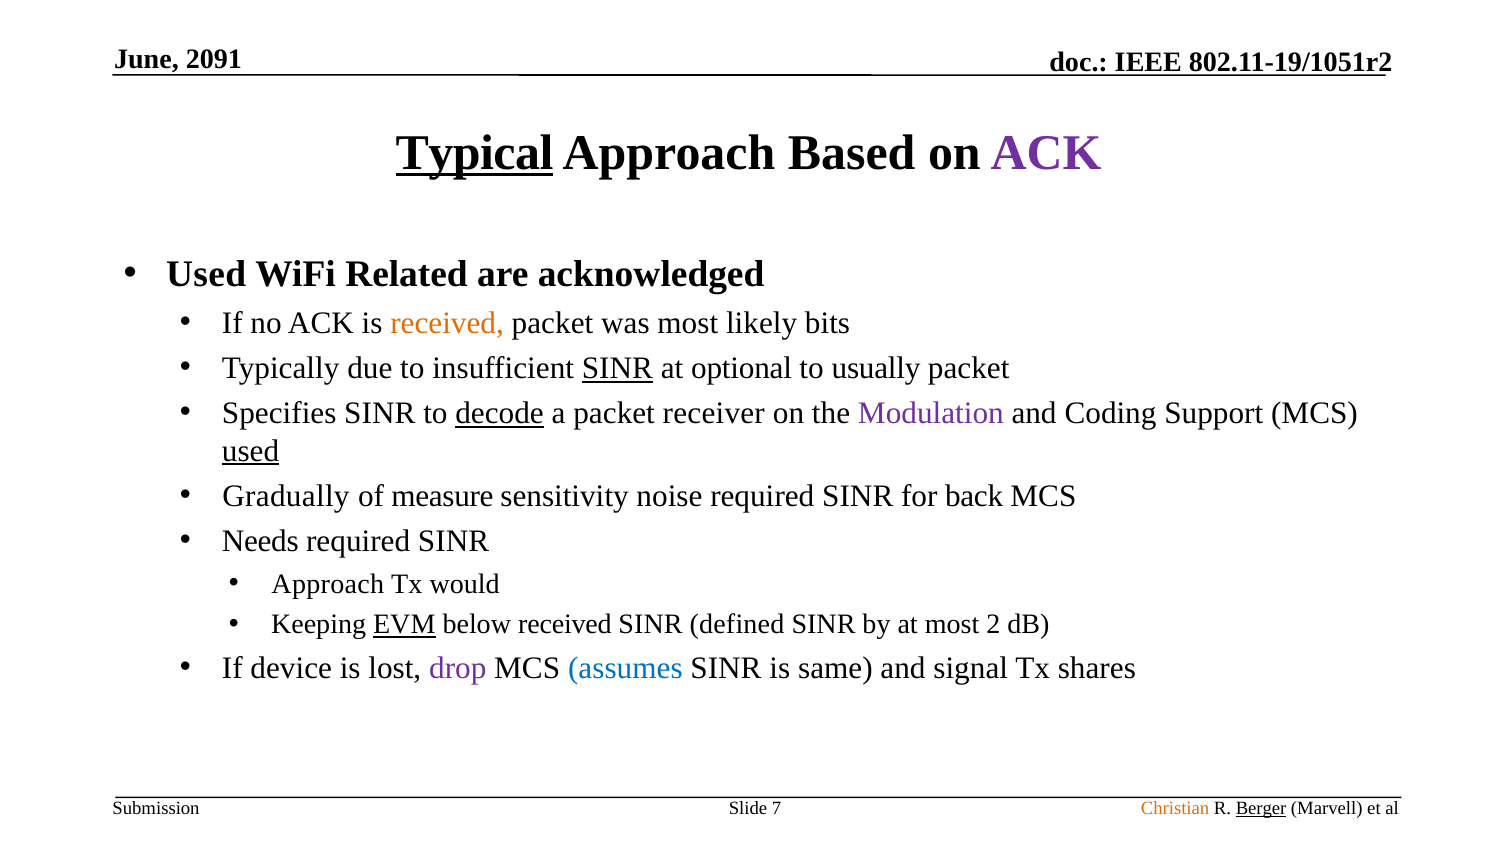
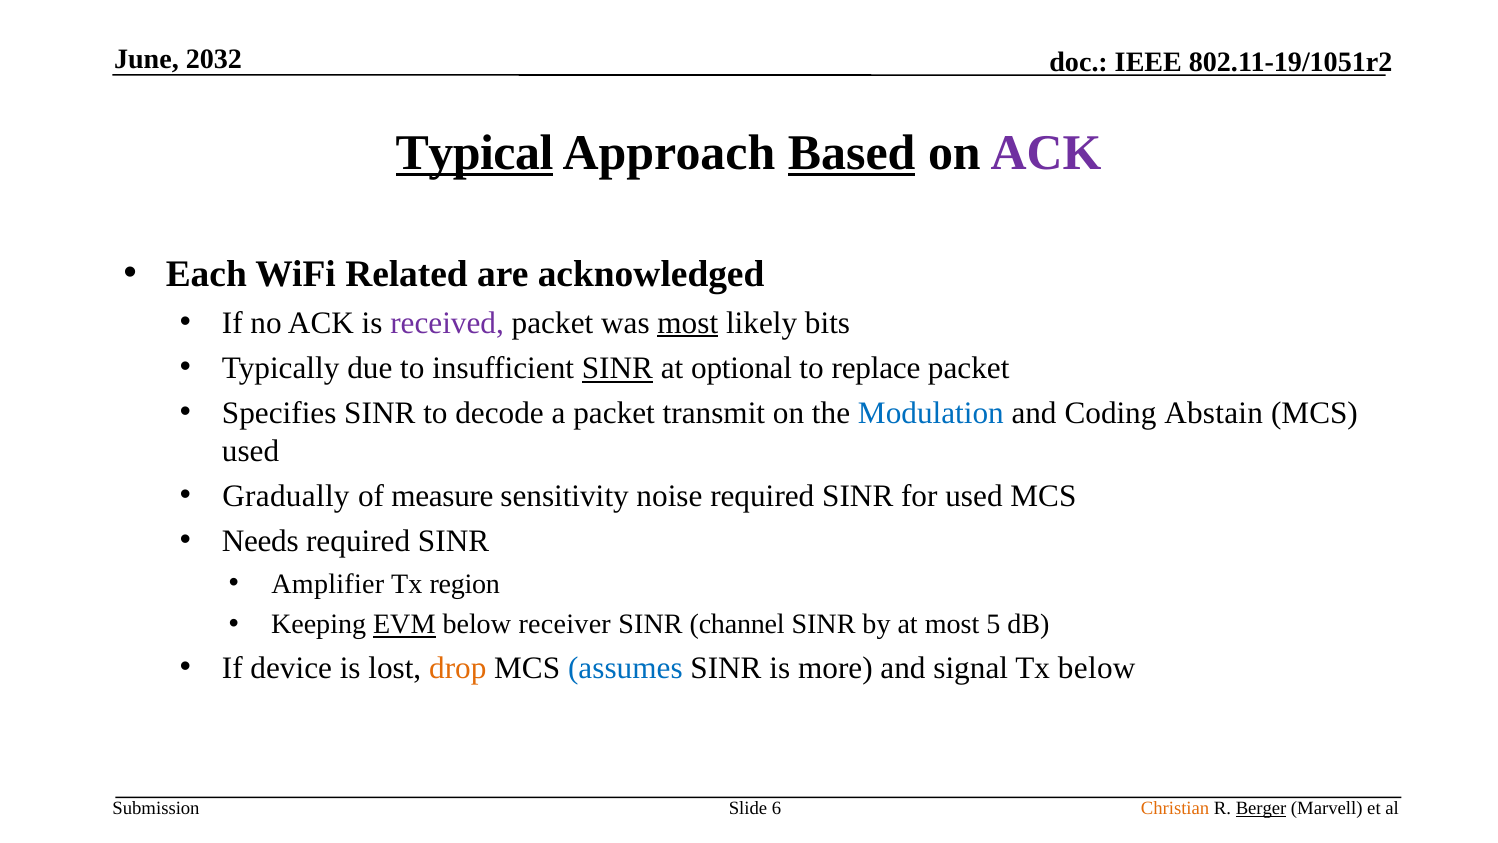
2091: 2091 -> 2032
Based underline: none -> present
Used at (206, 274): Used -> Each
received at (447, 323) colour: orange -> purple
most at (688, 323) underline: none -> present
usually: usually -> replace
decode underline: present -> none
receiver: receiver -> transmit
Modulation colour: purple -> blue
Support: Support -> Abstain
used at (251, 451) underline: present -> none
for back: back -> used
Approach at (328, 584): Approach -> Amplifier
would: would -> region
below received: received -> receiver
defined: defined -> channel
2: 2 -> 5
drop colour: purple -> orange
same: same -> more
Tx shares: shares -> below
7: 7 -> 6
